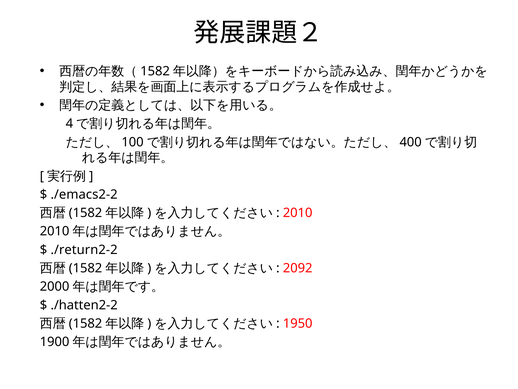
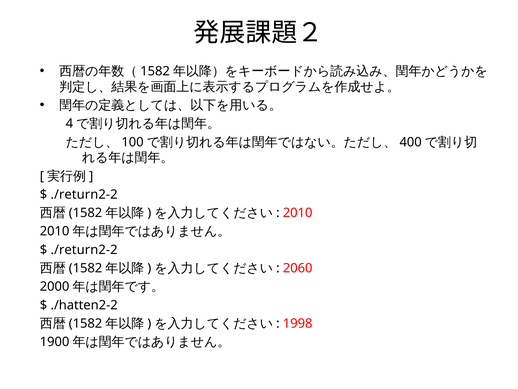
./emacs2-2 at (84, 194): ./emacs2-2 -> ./return2-2
2092: 2092 -> 2060
1950: 1950 -> 1998
